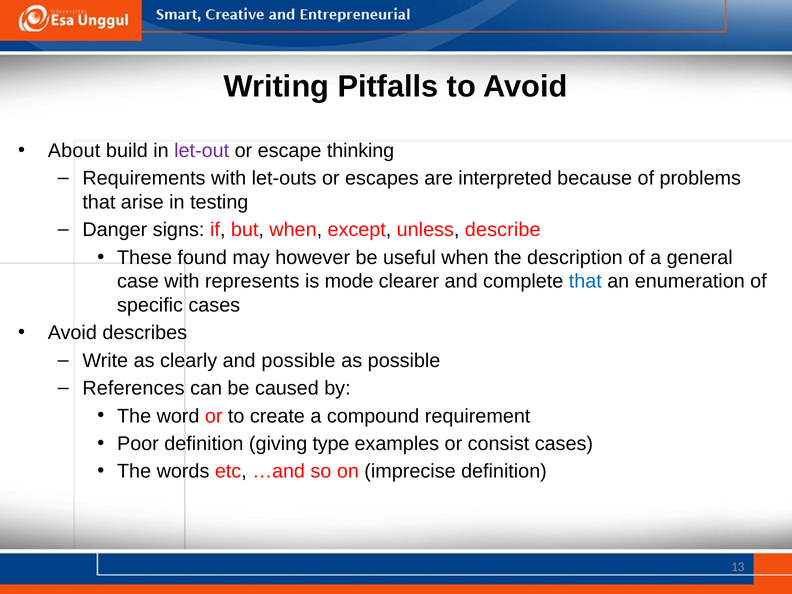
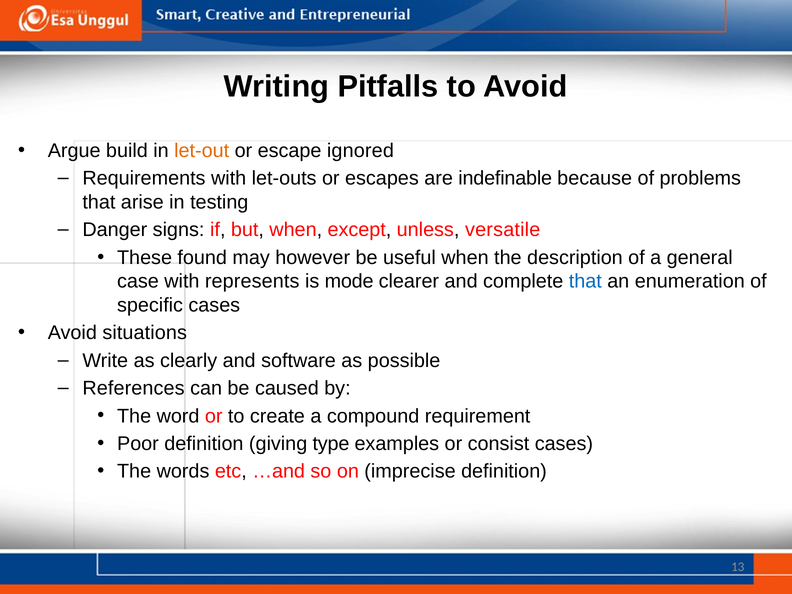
About: About -> Argue
let-out colour: purple -> orange
thinking: thinking -> ignored
interpreted: interpreted -> indefinable
describe: describe -> versatile
describes: describes -> situations
and possible: possible -> software
